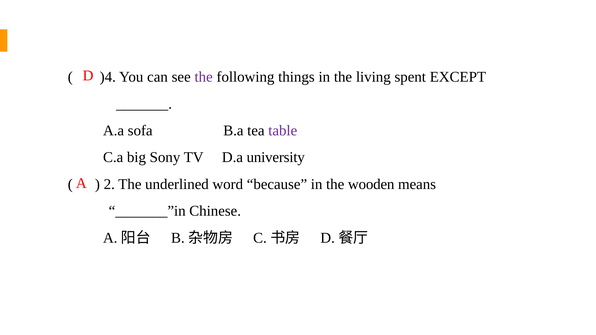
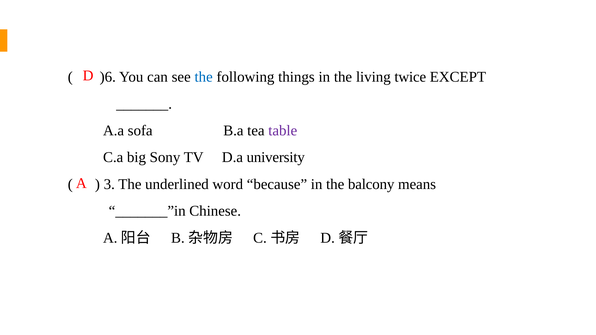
)4: )4 -> )6
the at (204, 77) colour: purple -> blue
spent: spent -> twice
2: 2 -> 3
wooden: wooden -> balcony
